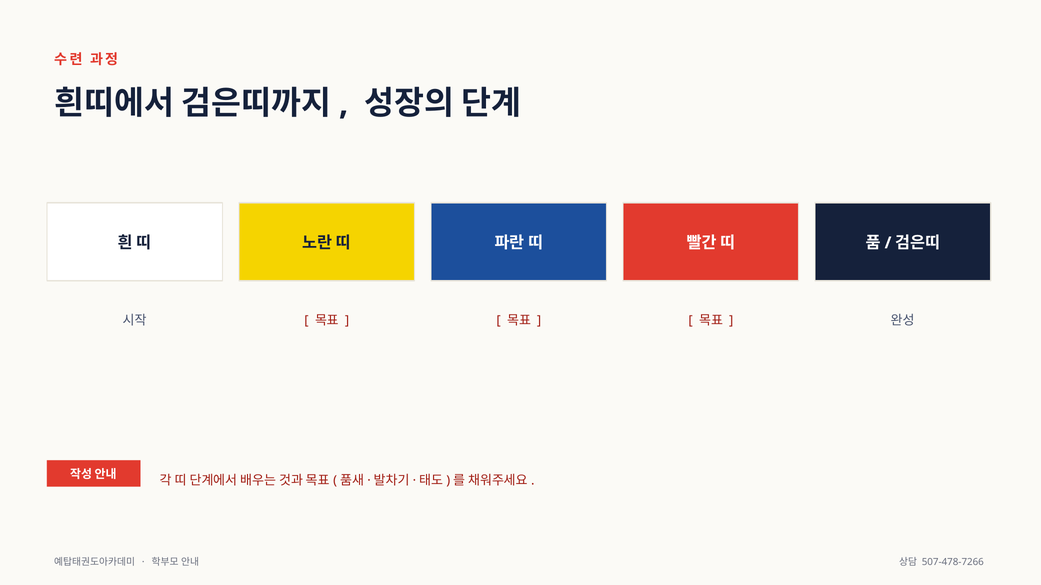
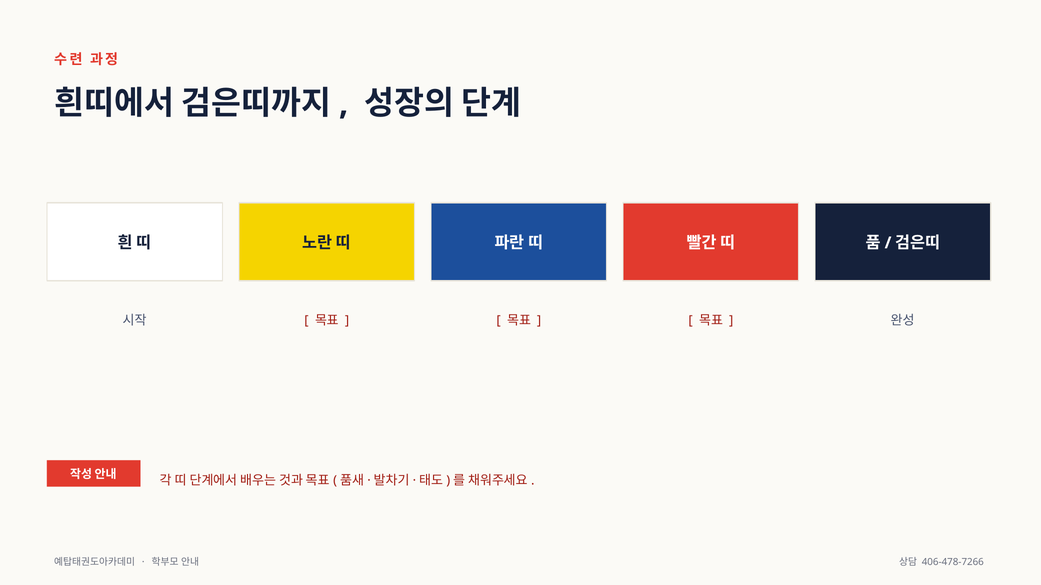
507-478-7266: 507-478-7266 -> 406-478-7266
